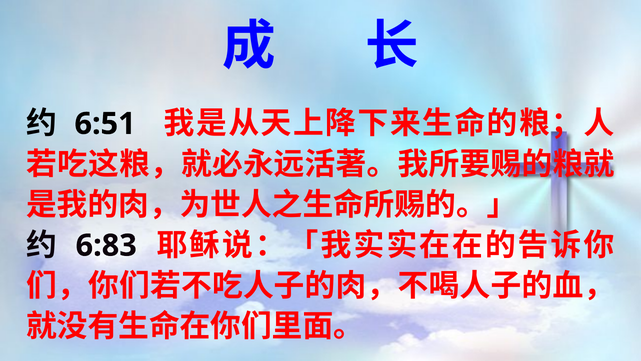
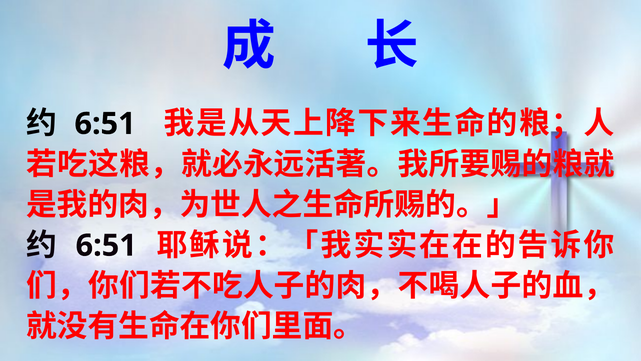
6:83 at (106, 245): 6:83 -> 6:51
